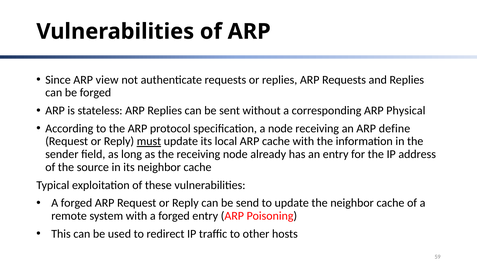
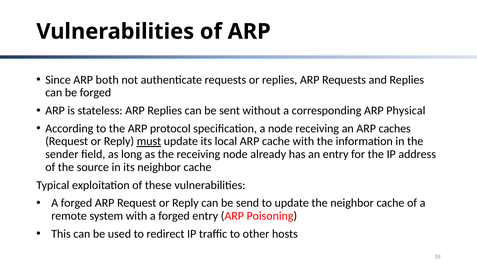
view: view -> both
define: define -> caches
